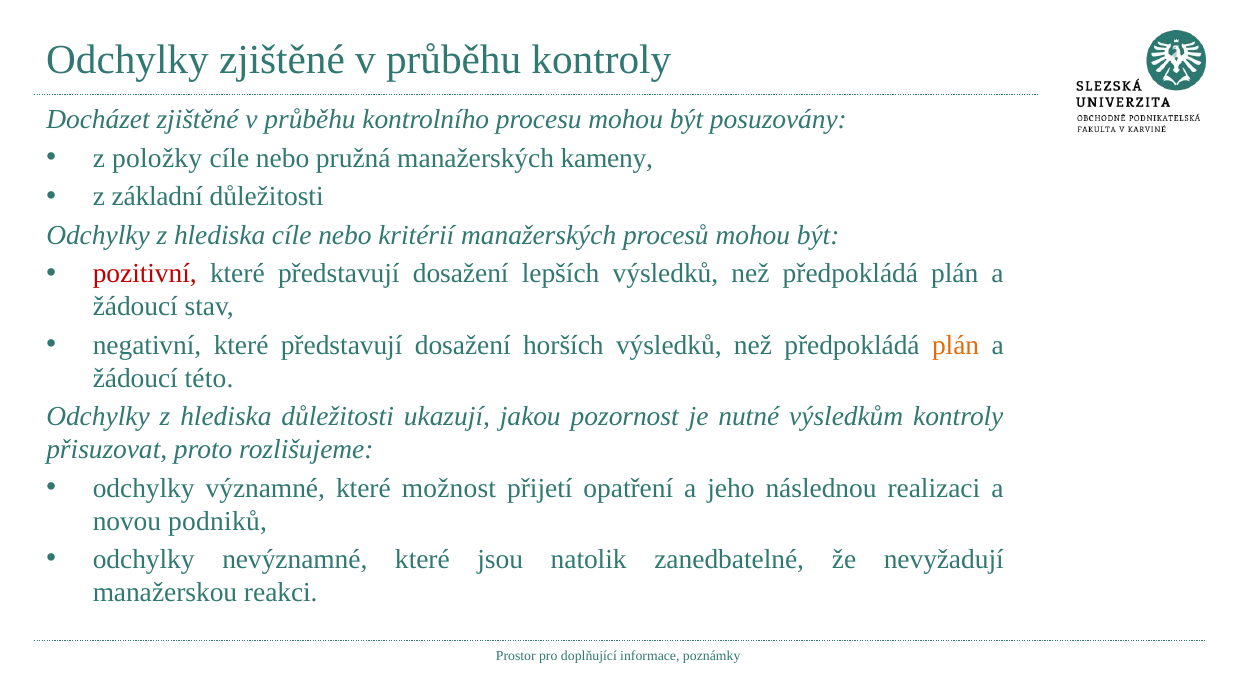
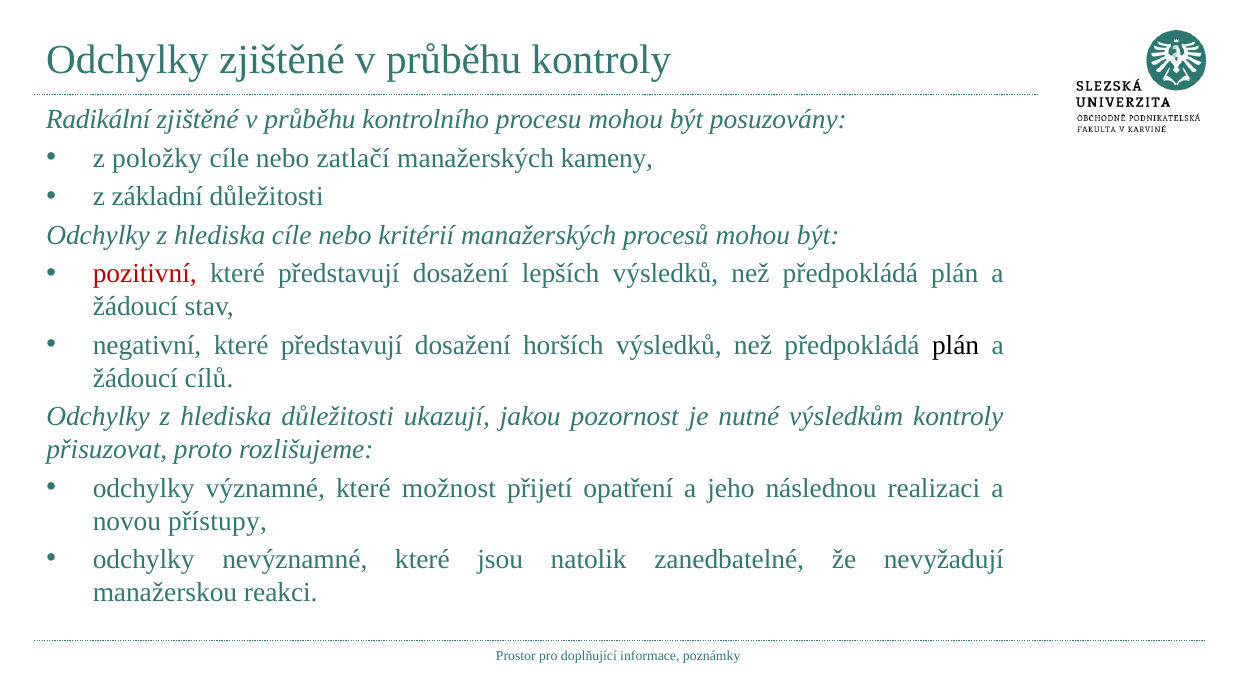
Docházet: Docházet -> Radikální
pružná: pružná -> zatlačí
plán at (956, 345) colour: orange -> black
této: této -> cílů
podniků: podniků -> přístupy
